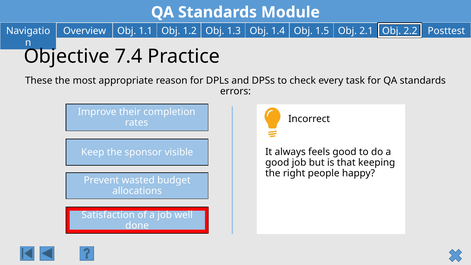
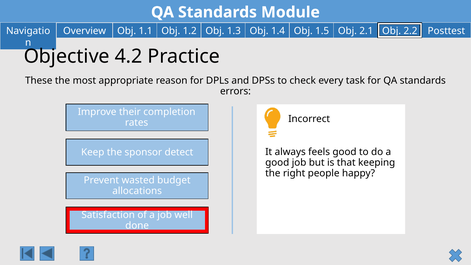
7.4: 7.4 -> 4.2
visible: visible -> detect
